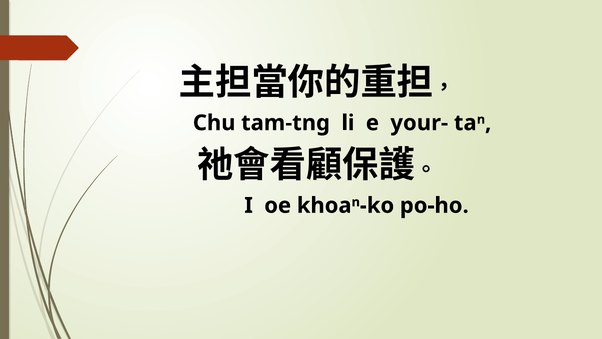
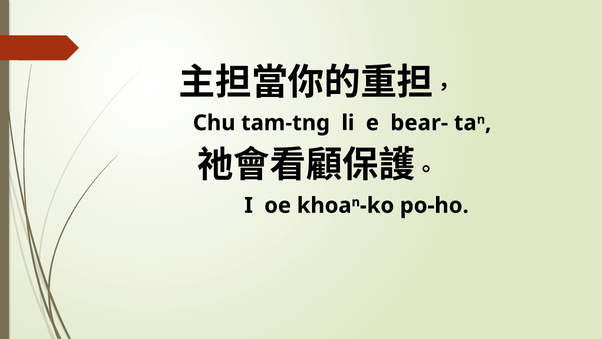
your-: your- -> bear-
